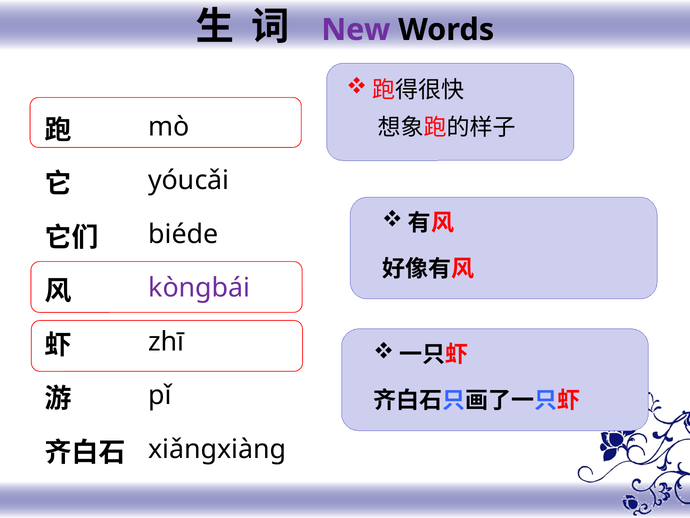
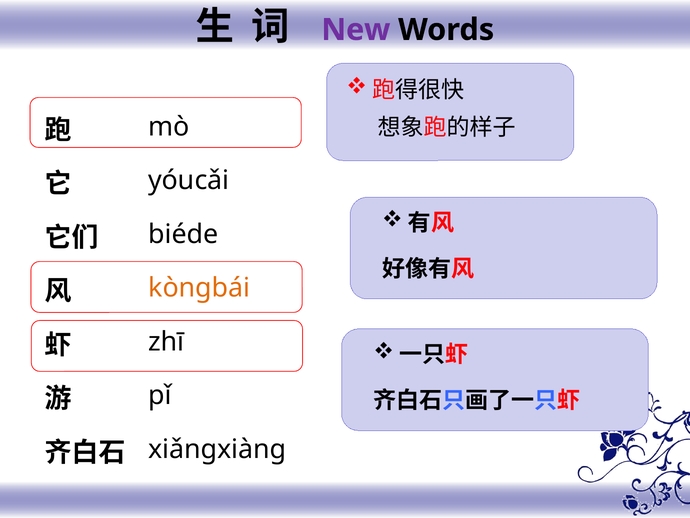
kònɡbái colour: purple -> orange
